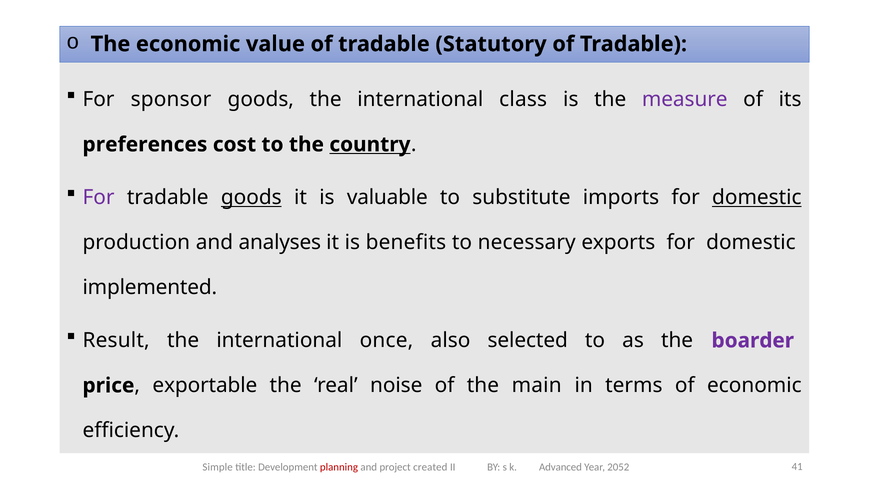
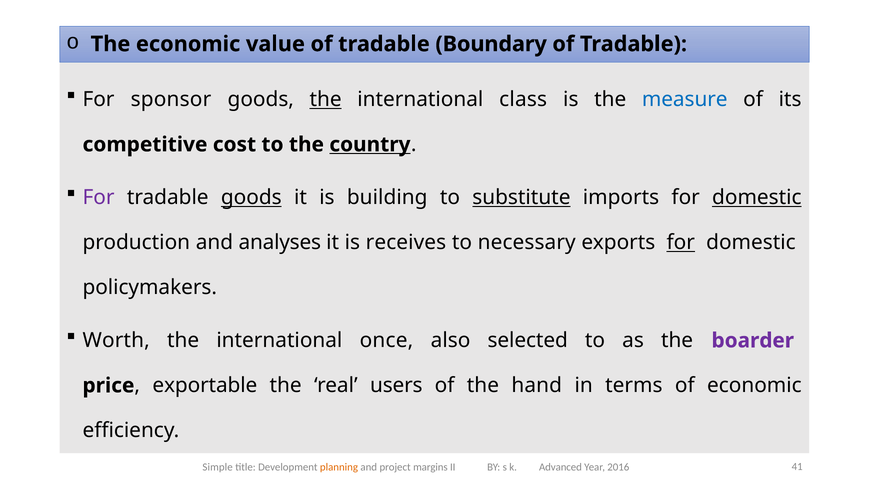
Statutory: Statutory -> Boundary
the at (326, 100) underline: none -> present
measure colour: purple -> blue
preferences: preferences -> competitive
valuable: valuable -> building
substitute underline: none -> present
benefits: benefits -> receives
for at (681, 242) underline: none -> present
implemented: implemented -> policymakers
Result: Result -> Worth
noise: noise -> users
main: main -> hand
planning colour: red -> orange
created: created -> margins
2052: 2052 -> 2016
